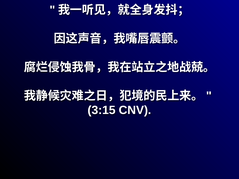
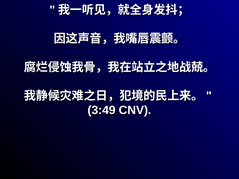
3:15: 3:15 -> 3:49
